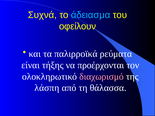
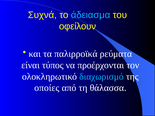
τήξης: τήξης -> τύπος
διαχωρισμό colour: pink -> light blue
λάσπη: λάσπη -> οποίες
